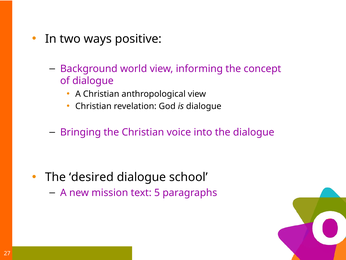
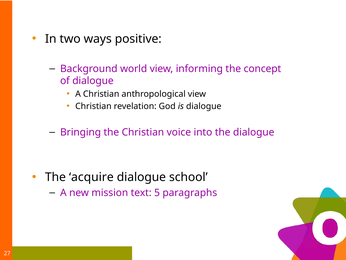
desired: desired -> acquire
